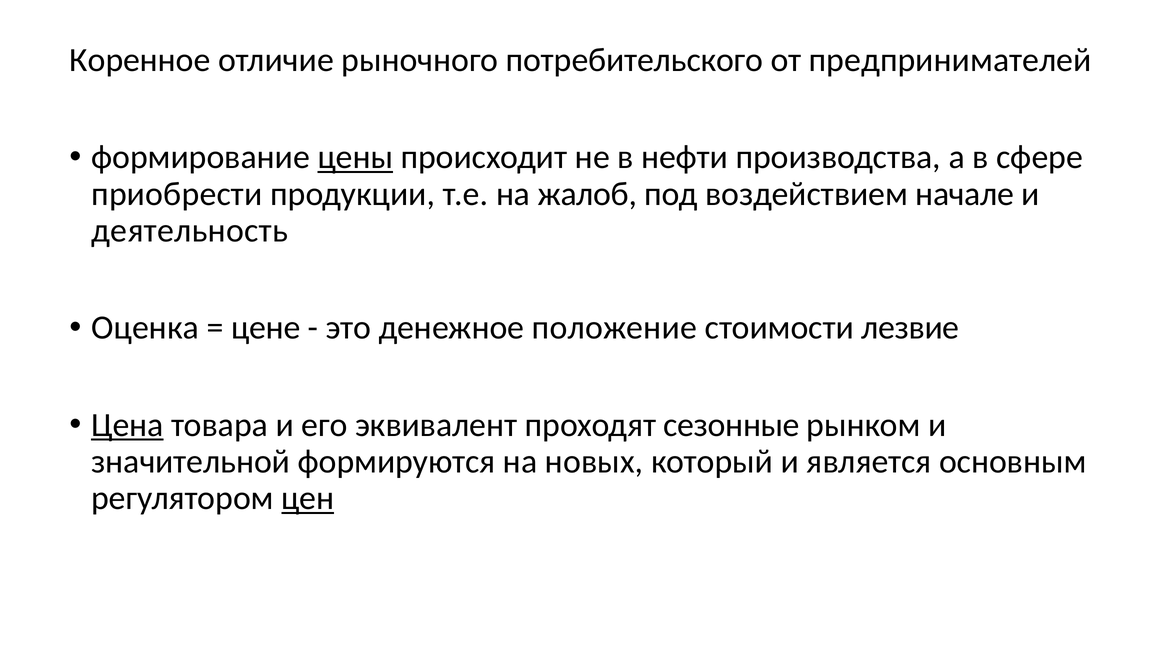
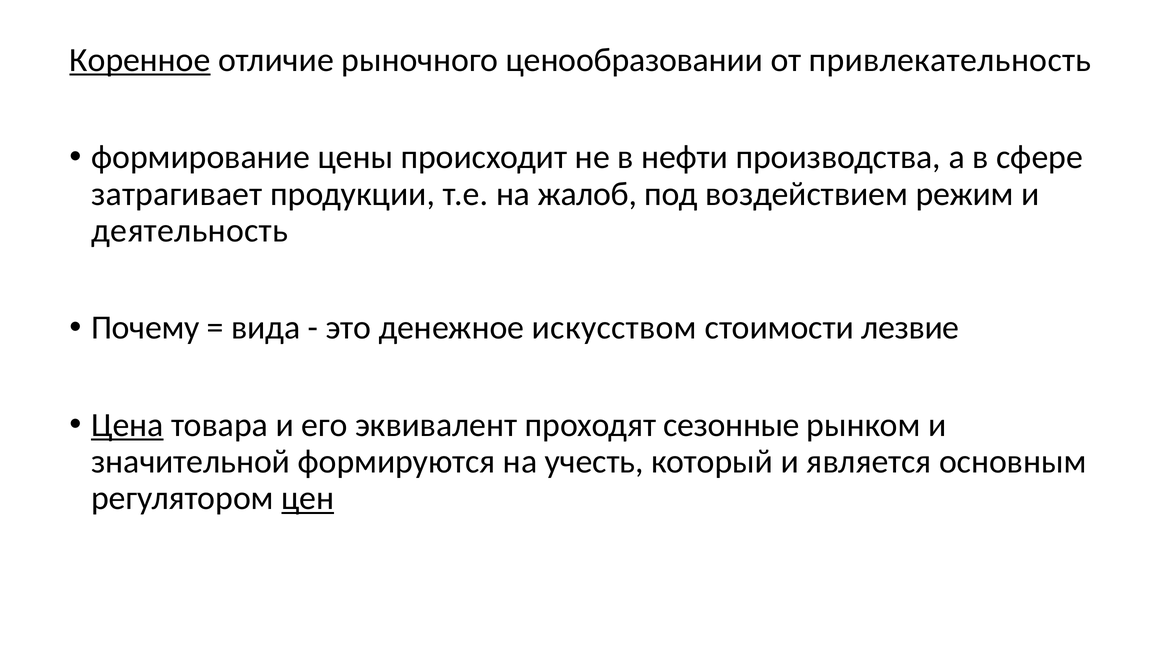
Коренное underline: none -> present
потребительского: потребительского -> ценообразовании
предпринимателей: предпринимателей -> привлекательность
цены underline: present -> none
приобрести: приобрести -> затрагивает
начале: начале -> режим
Оценка: Оценка -> Почему
цене: цене -> вида
положение: положение -> искусством
новых: новых -> учесть
